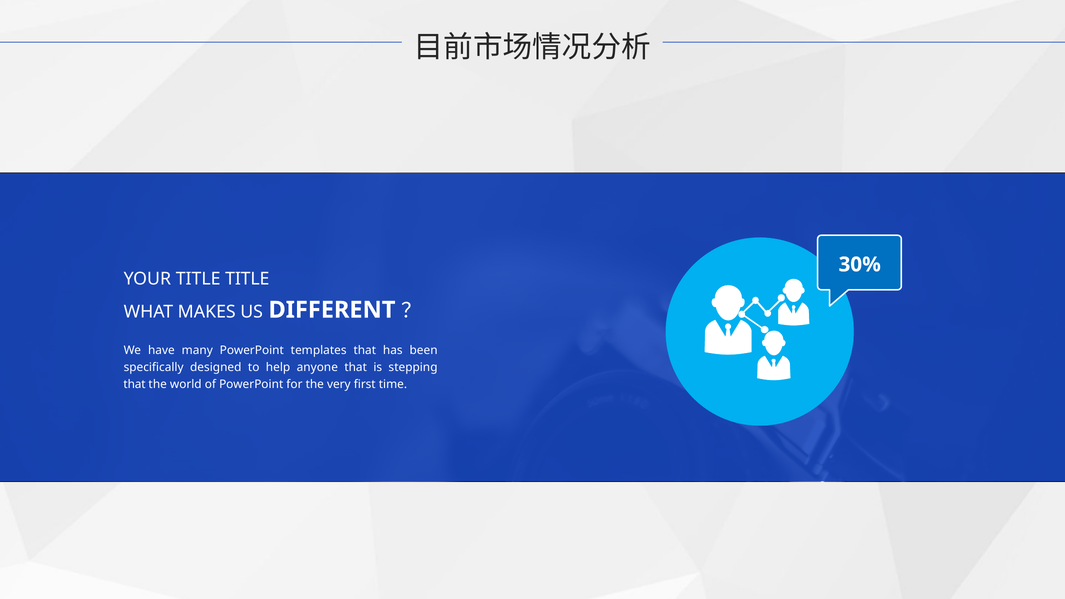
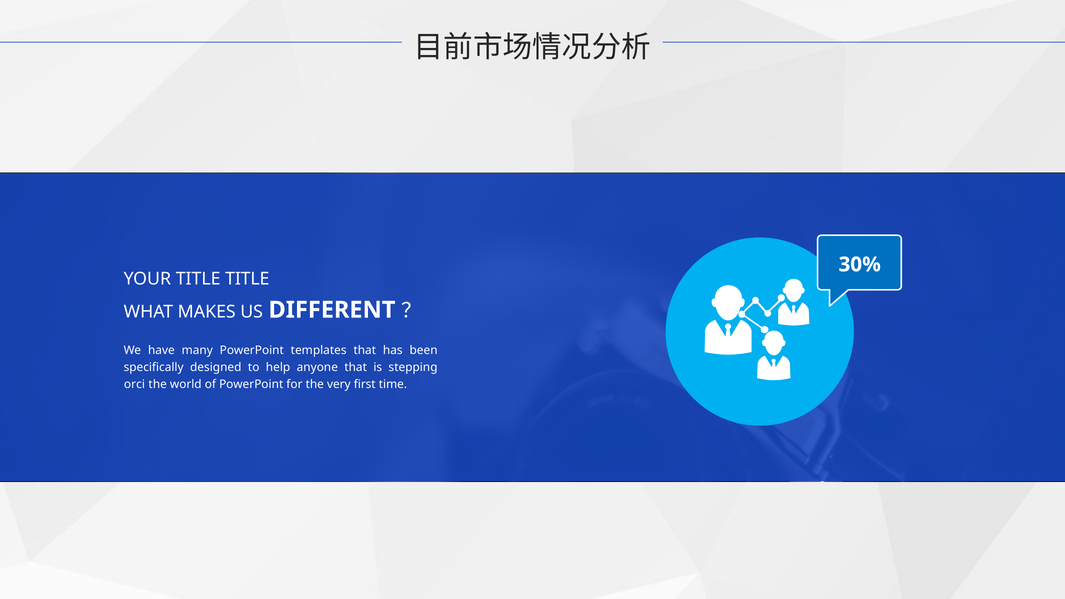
that at (135, 384): that -> orci
